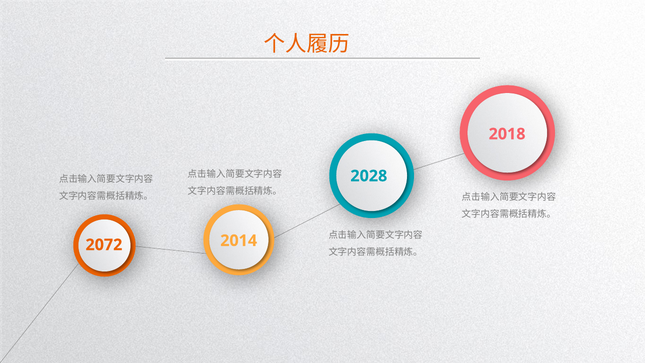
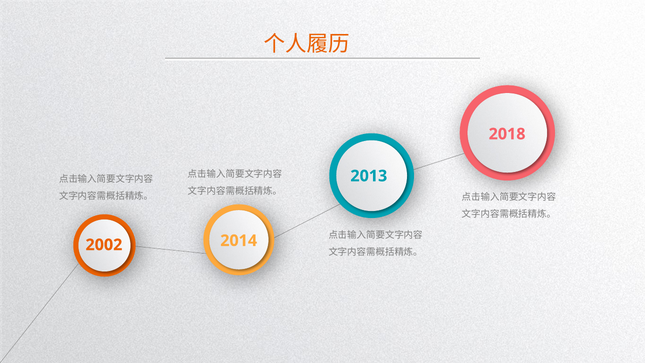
2028: 2028 -> 2013
2072: 2072 -> 2002
